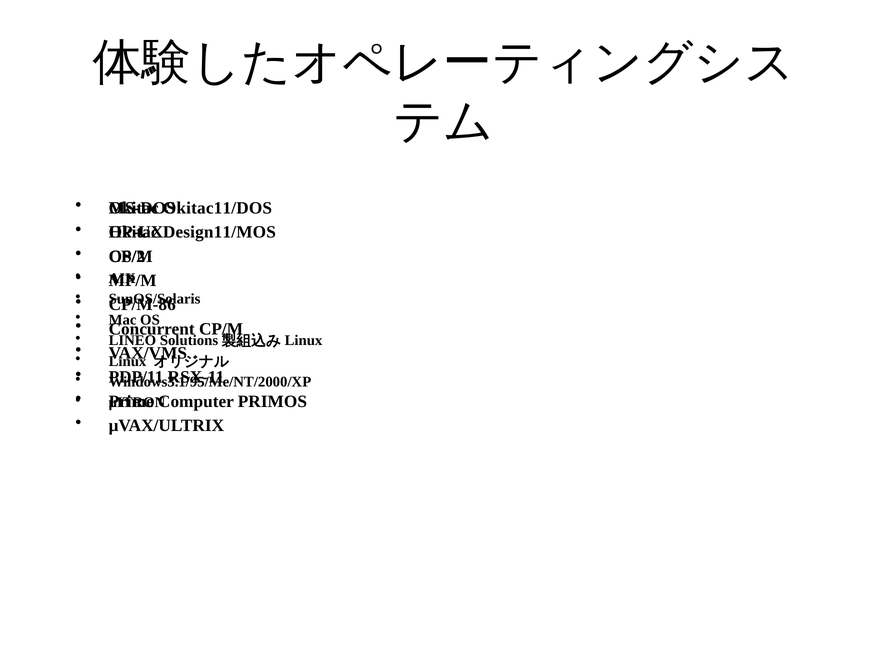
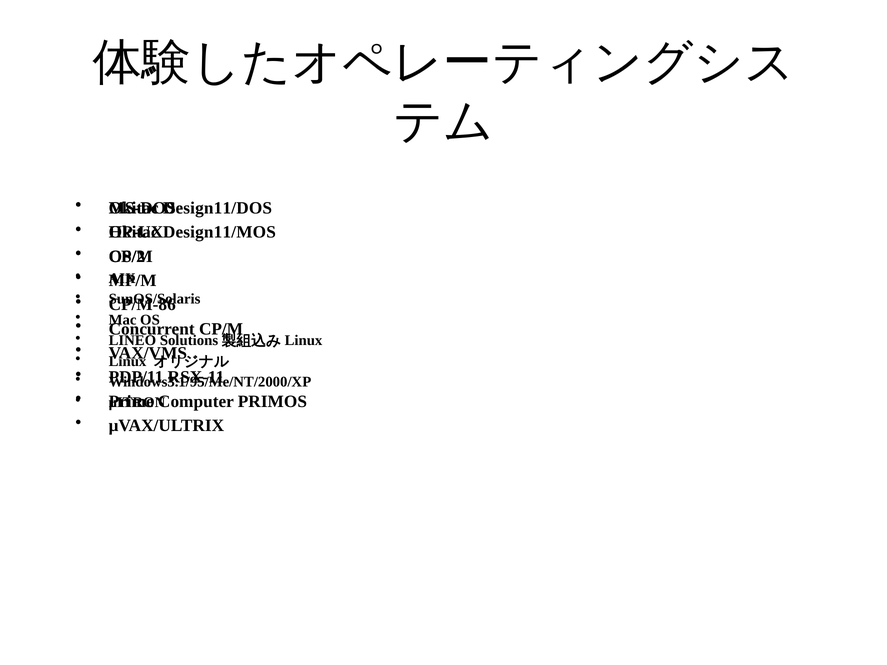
Okitac11/DOS: Okitac11/DOS -> Design11/DOS
